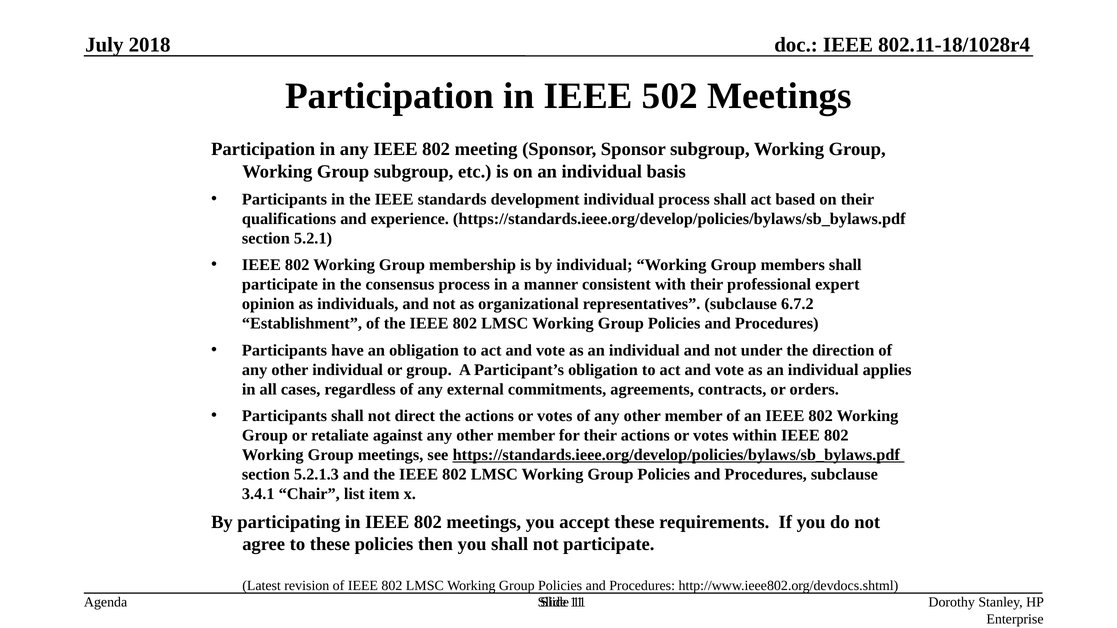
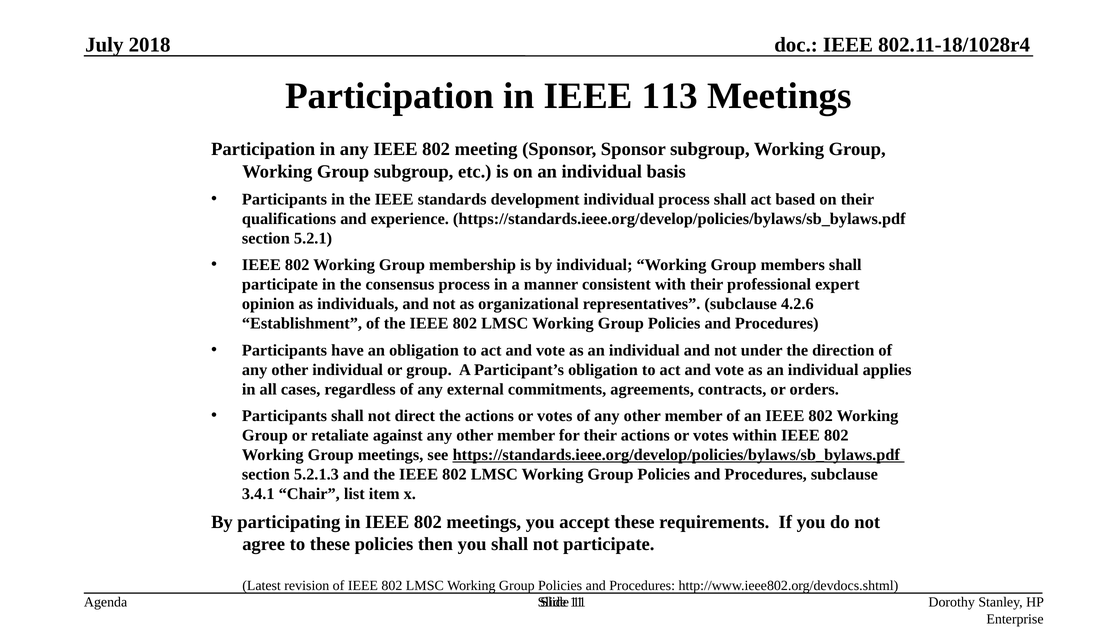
502: 502 -> 113
6.7.2: 6.7.2 -> 4.2.6
